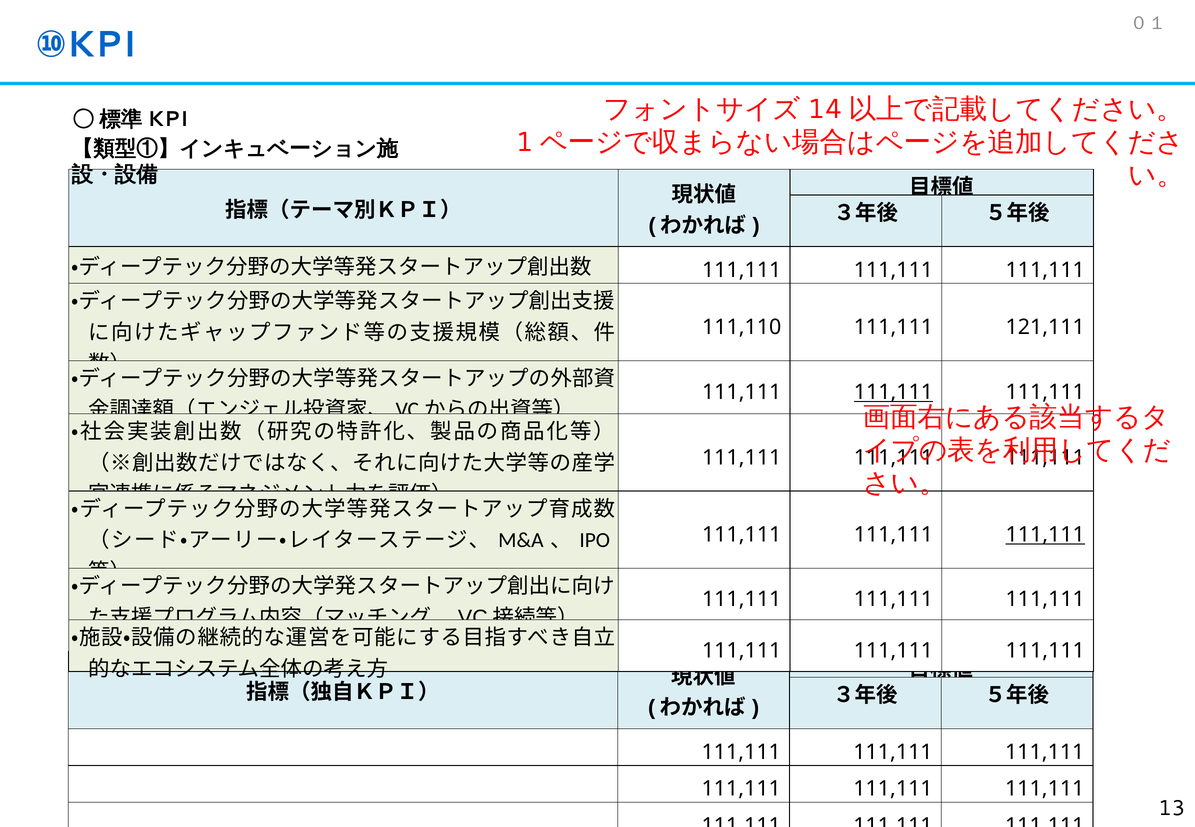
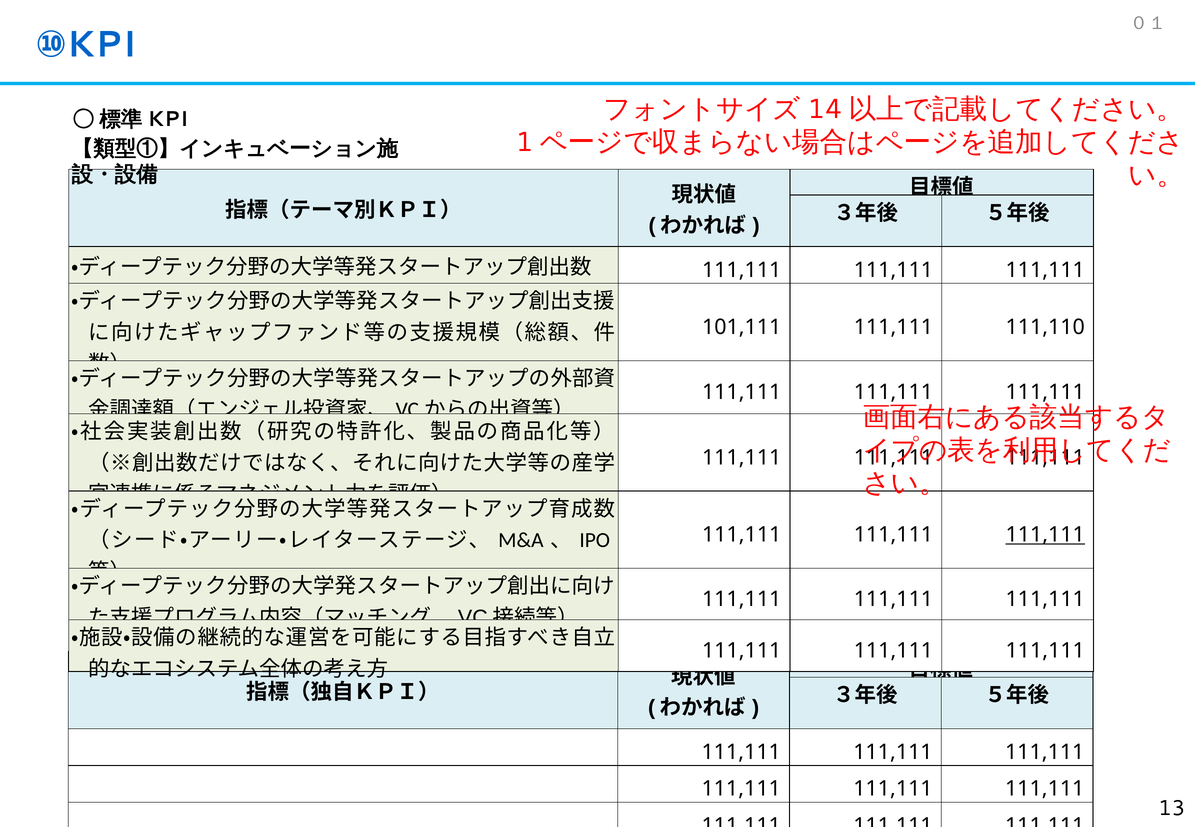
111,110: 111,110 -> 101,111
121,111: 121,111 -> 111,110
111,111 at (893, 392) underline: present -> none
